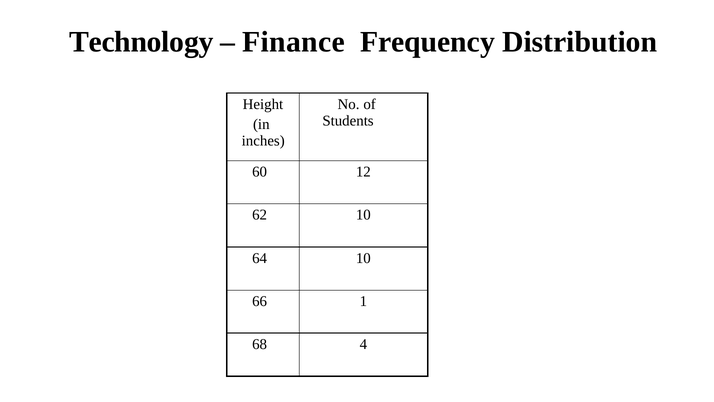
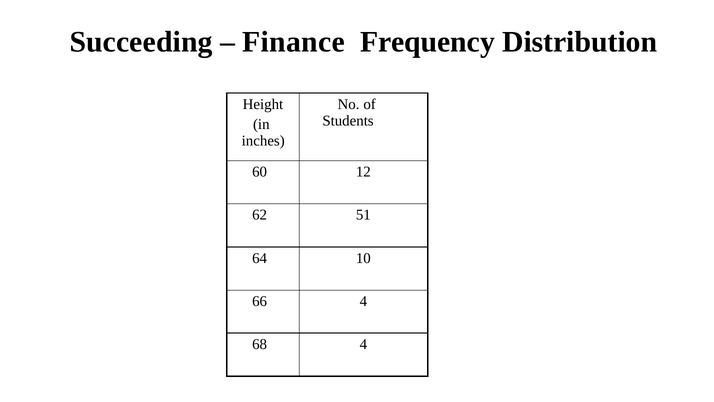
Technology: Technology -> Succeeding
62 10: 10 -> 51
66 1: 1 -> 4
